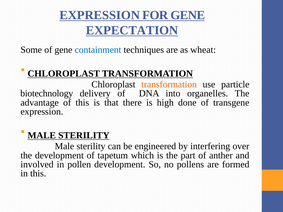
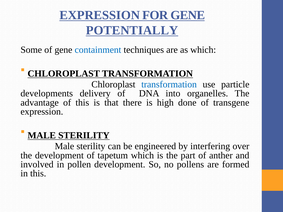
EXPECTATION: EXPECTATION -> POTENTIALLY
as wheat: wheat -> which
transformation at (169, 85) colour: orange -> blue
biotechnology: biotechnology -> developments
